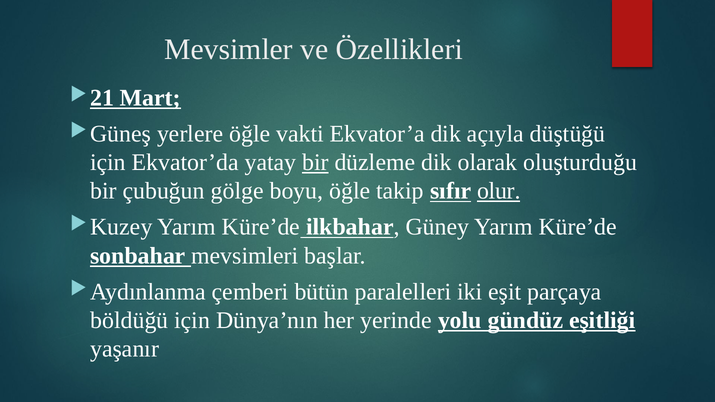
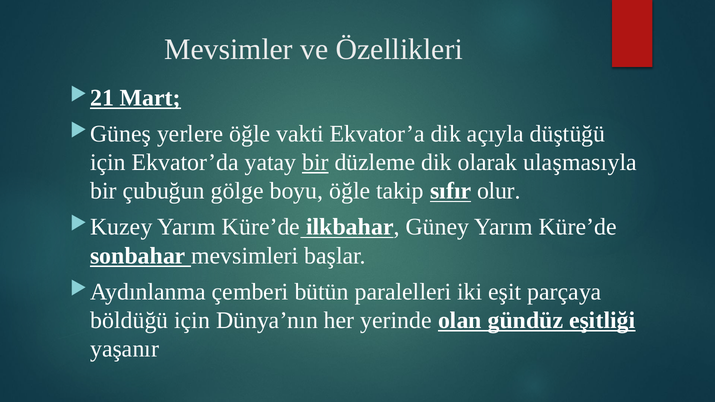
oluşturduğu: oluşturduğu -> ulaşmasıyla
olur underline: present -> none
yolu: yolu -> olan
